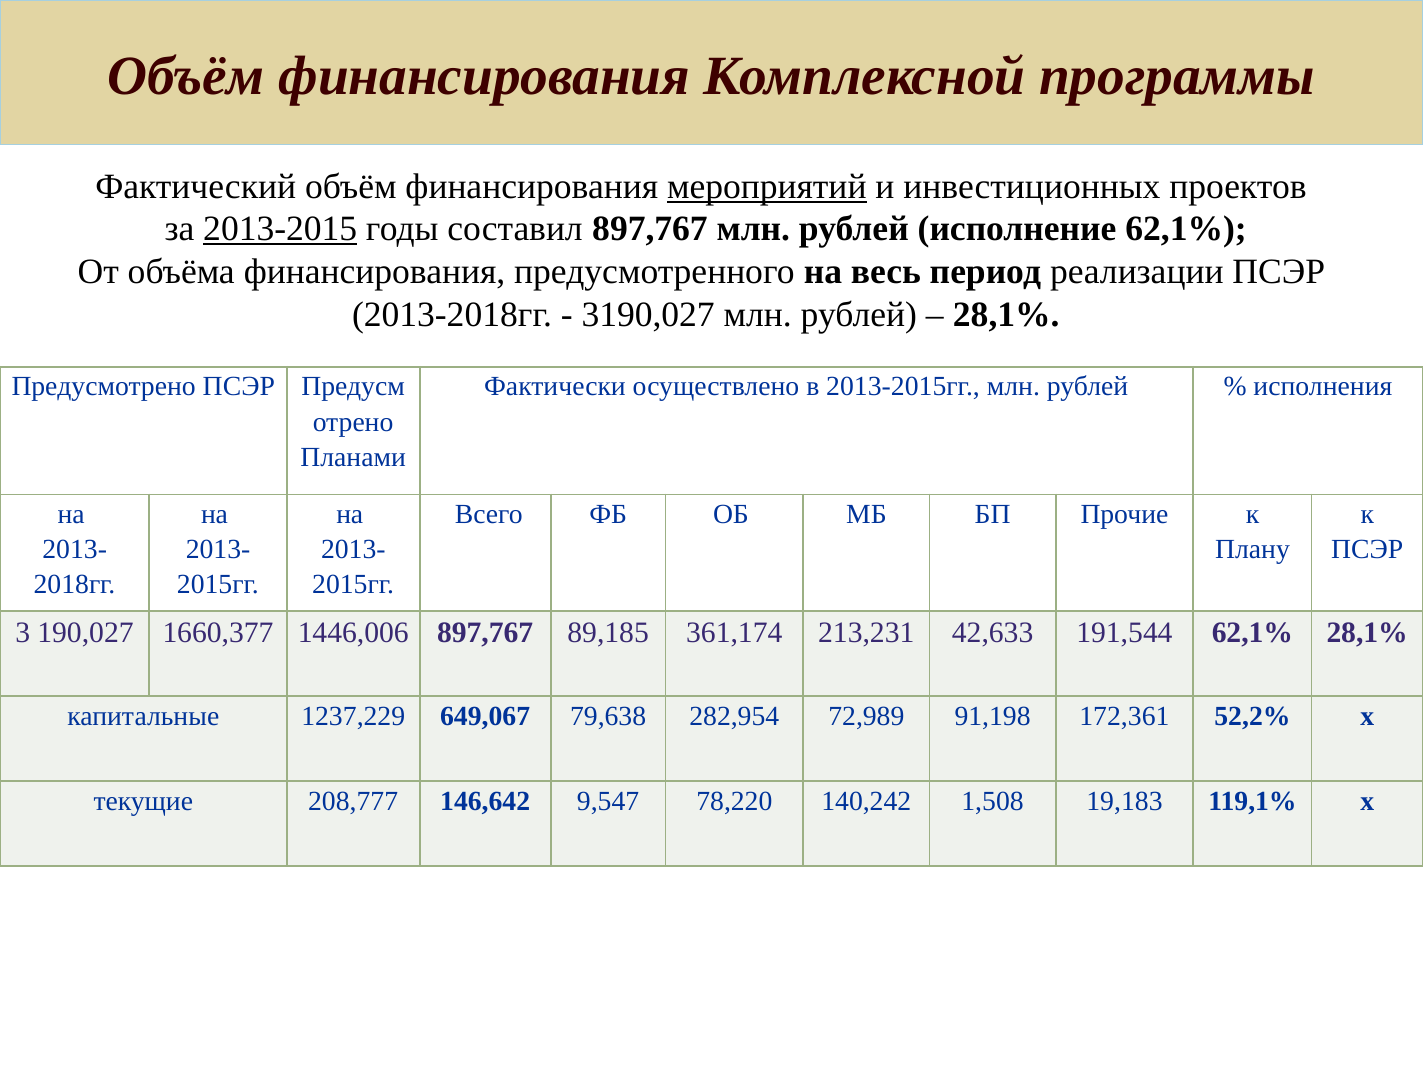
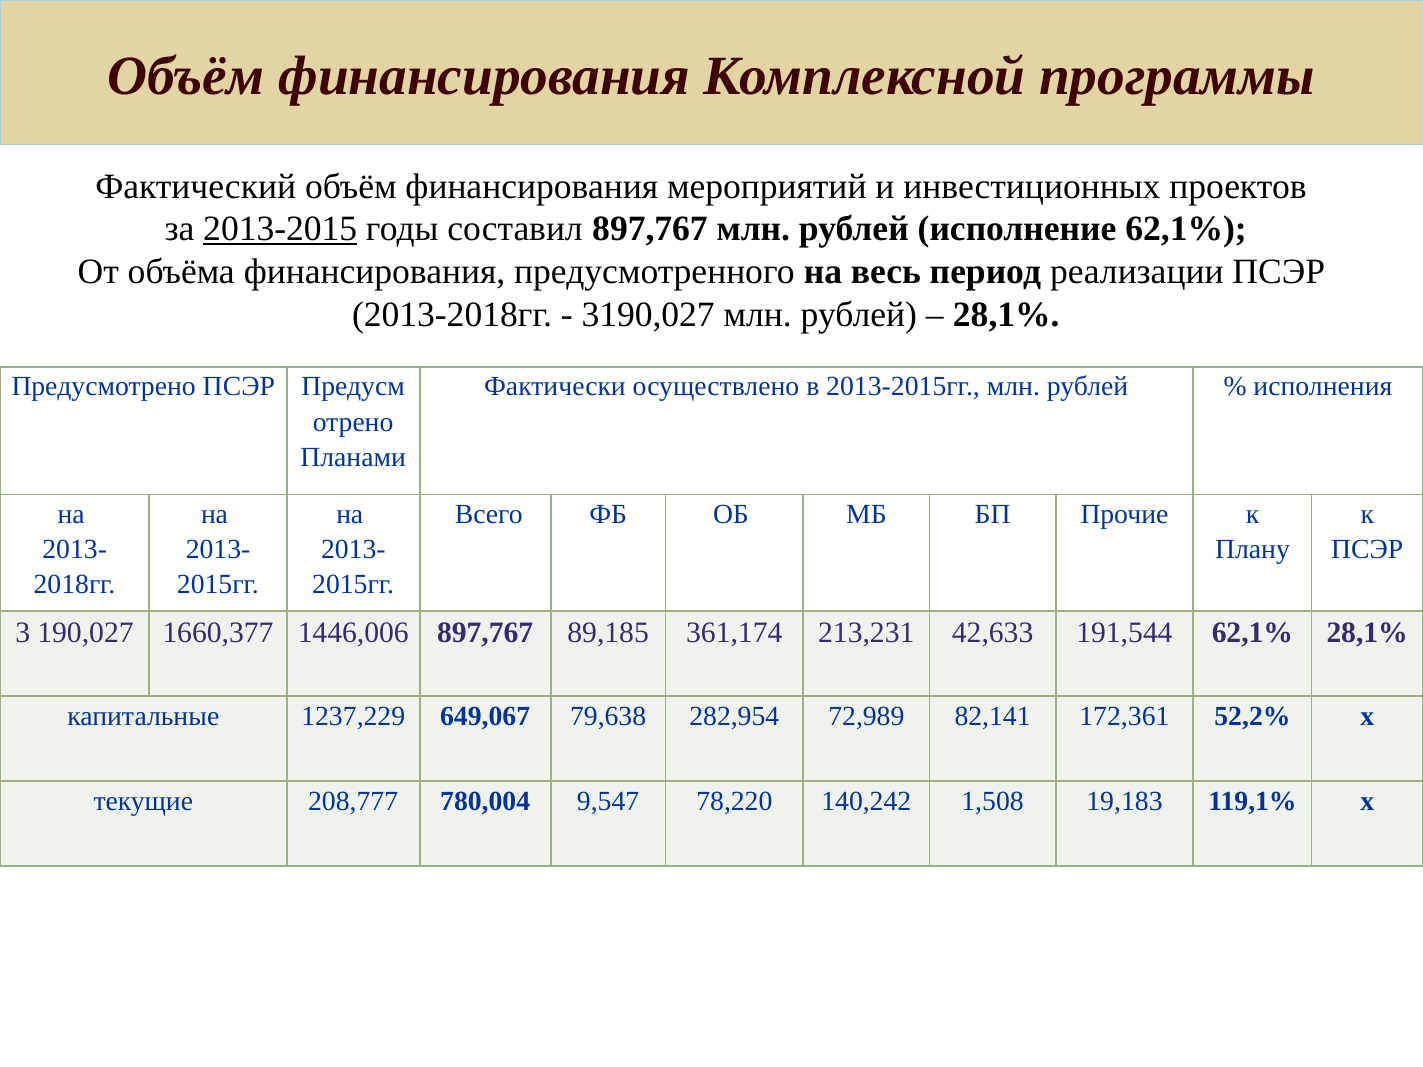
мероприятий underline: present -> none
91,198: 91,198 -> 82,141
146,642: 146,642 -> 780,004
